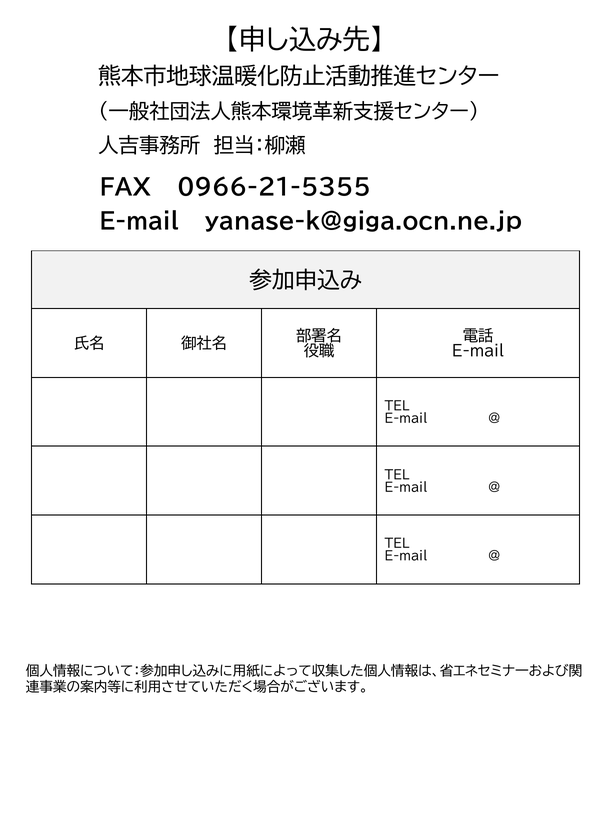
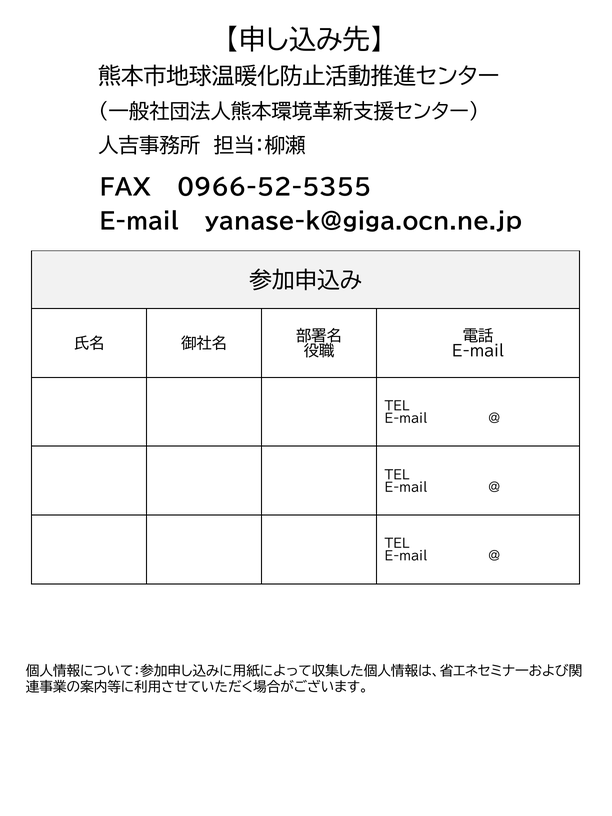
0966-21-5355: 0966-21-5355 -> 0966-52-5355
